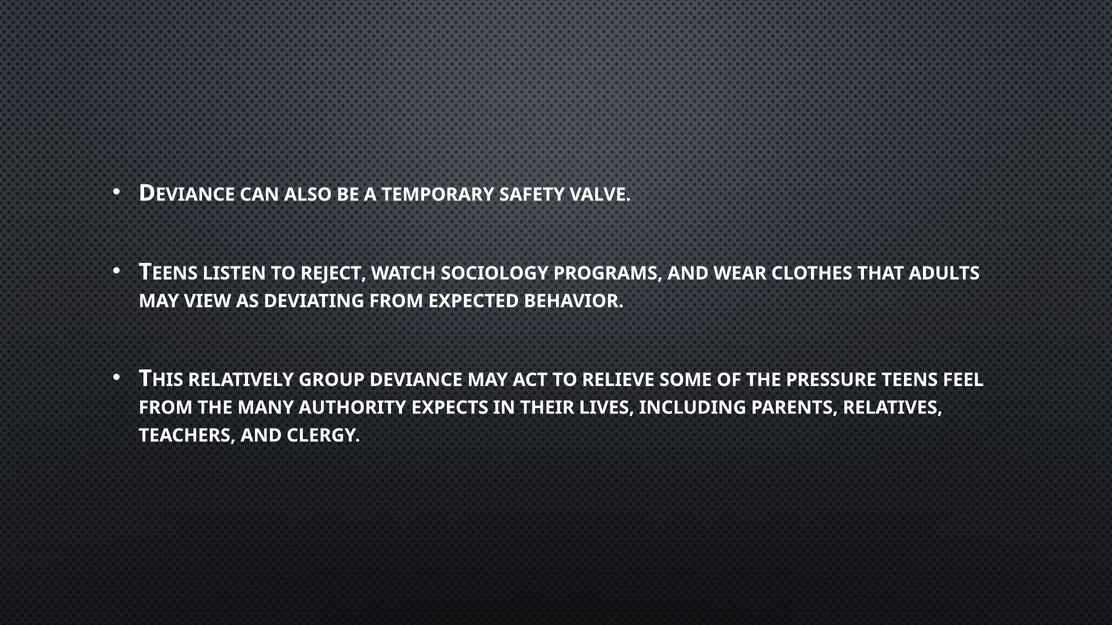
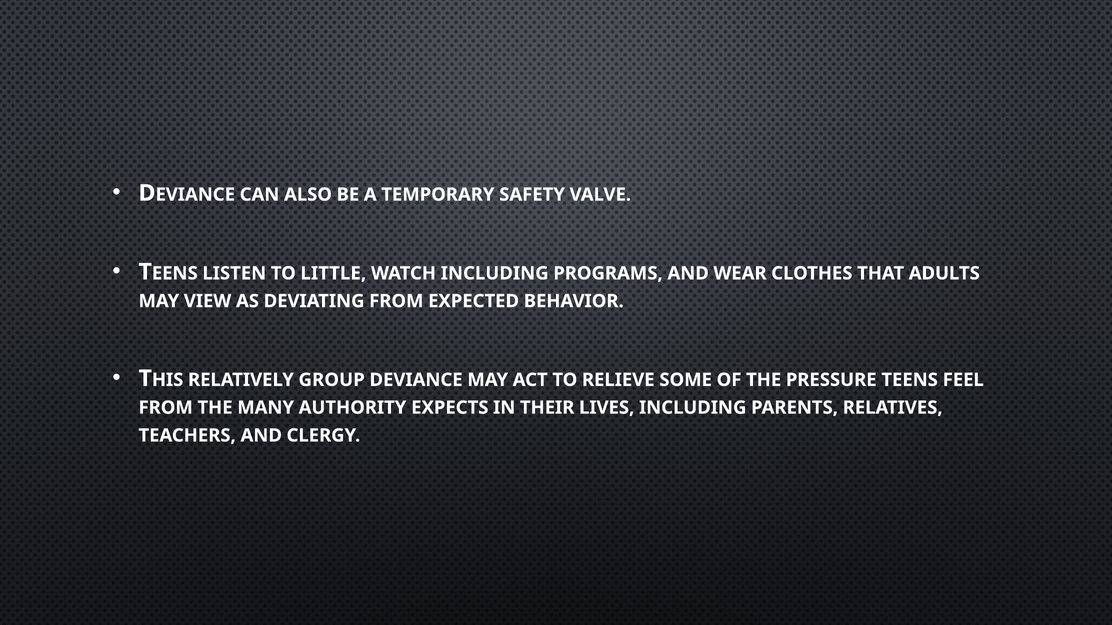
REJECT: REJECT -> LITTLE
WATCH SOCIOLOGY: SOCIOLOGY -> INCLUDING
